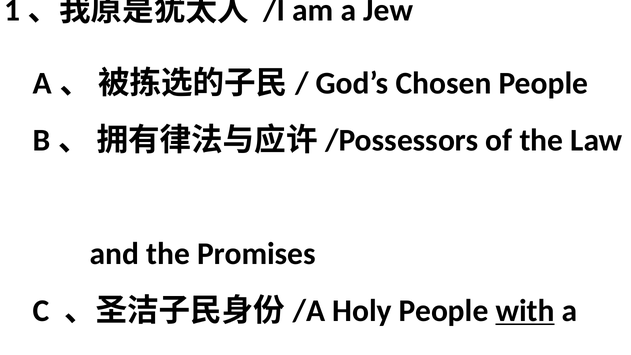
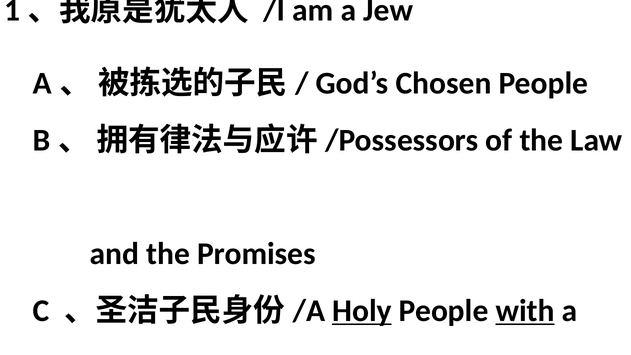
Holy underline: none -> present
